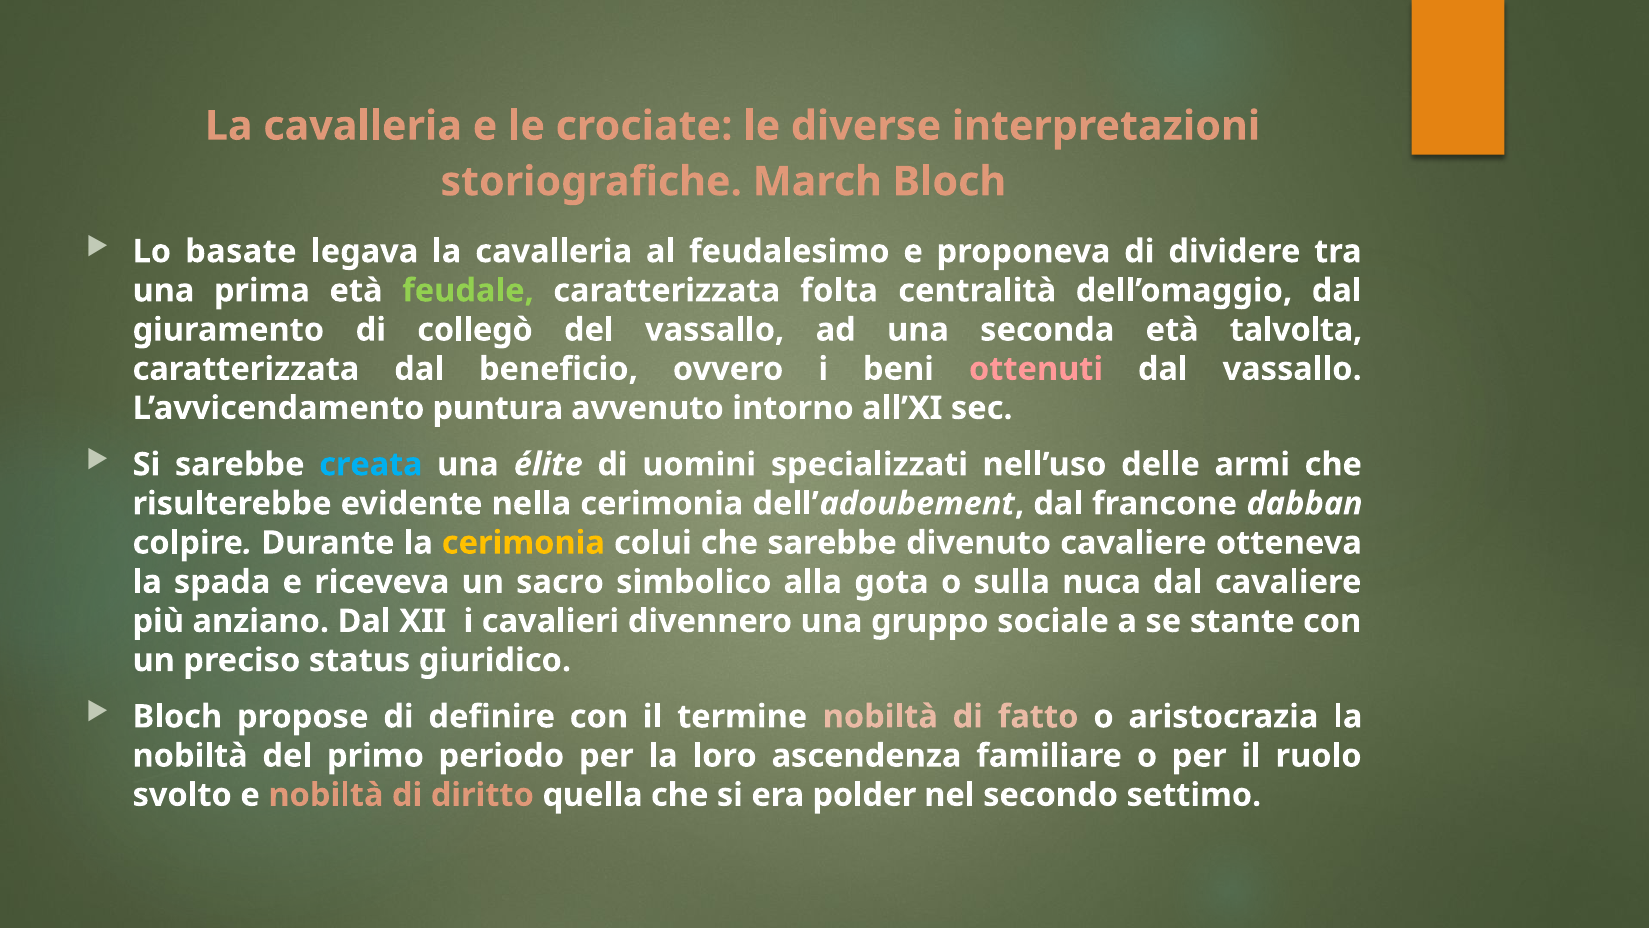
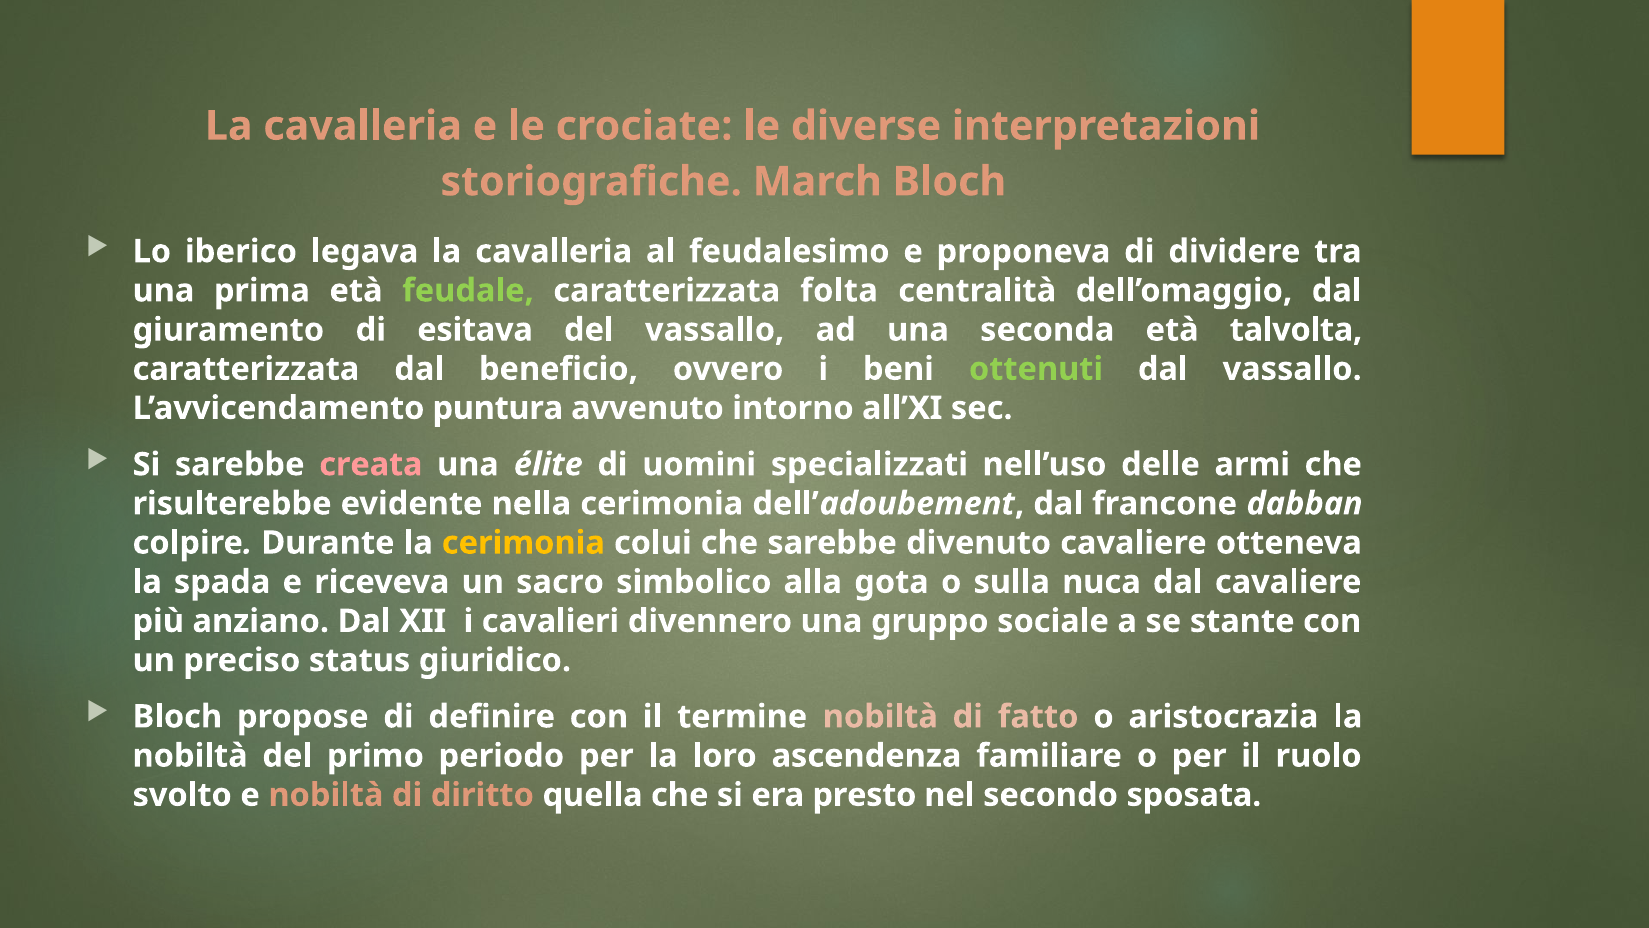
basate: basate -> iberico
collegò: collegò -> esitava
ottenuti colour: pink -> light green
creata colour: light blue -> pink
polder: polder -> presto
settimo: settimo -> sposata
